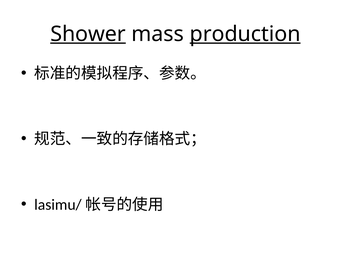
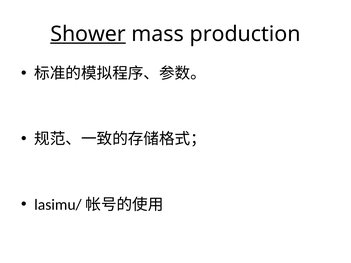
production underline: present -> none
